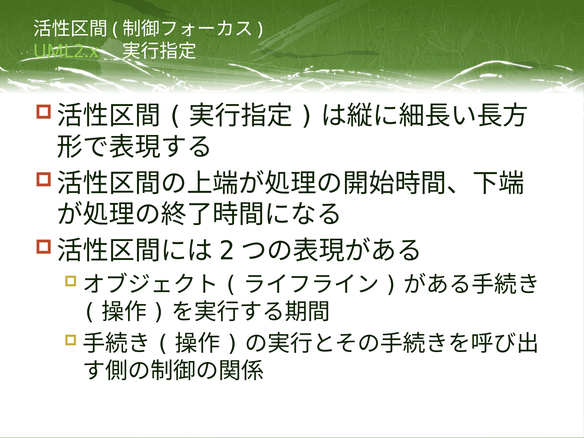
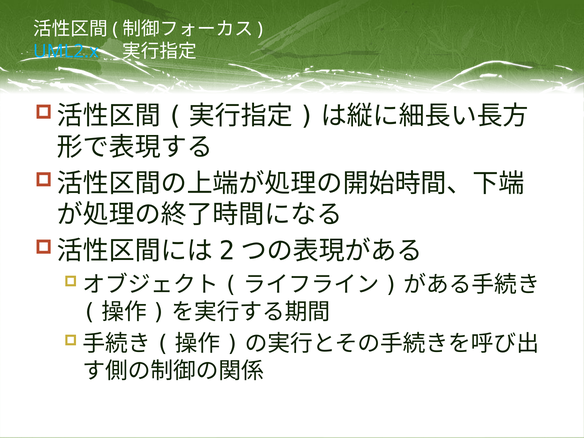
UML2.x colour: light green -> light blue
